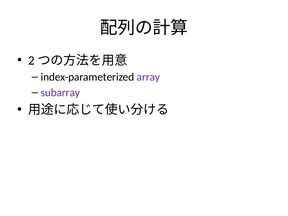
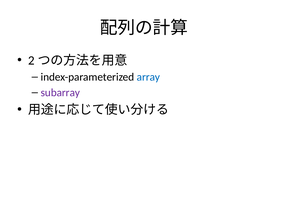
array colour: purple -> blue
